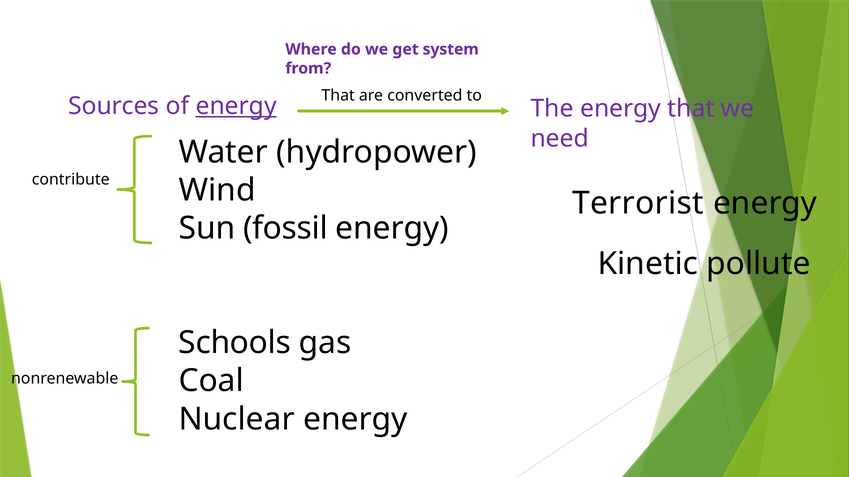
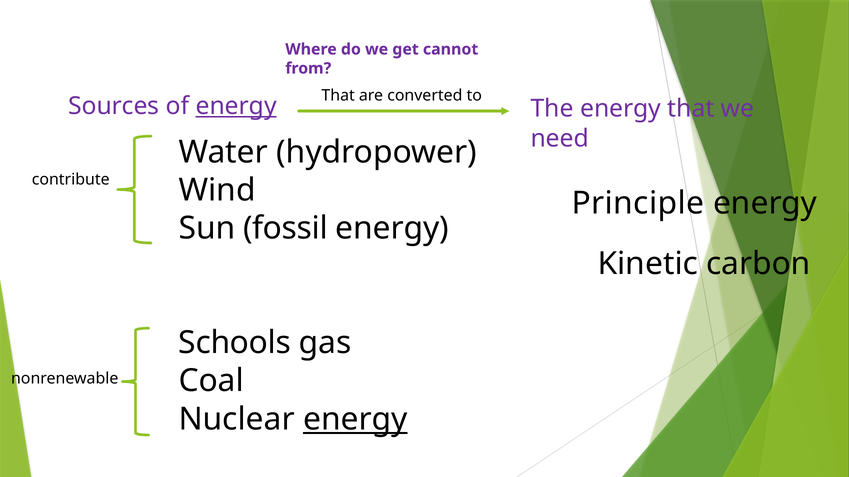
system: system -> cannot
Terrorist: Terrorist -> Principle
pollute: pollute -> carbon
energy at (355, 420) underline: none -> present
